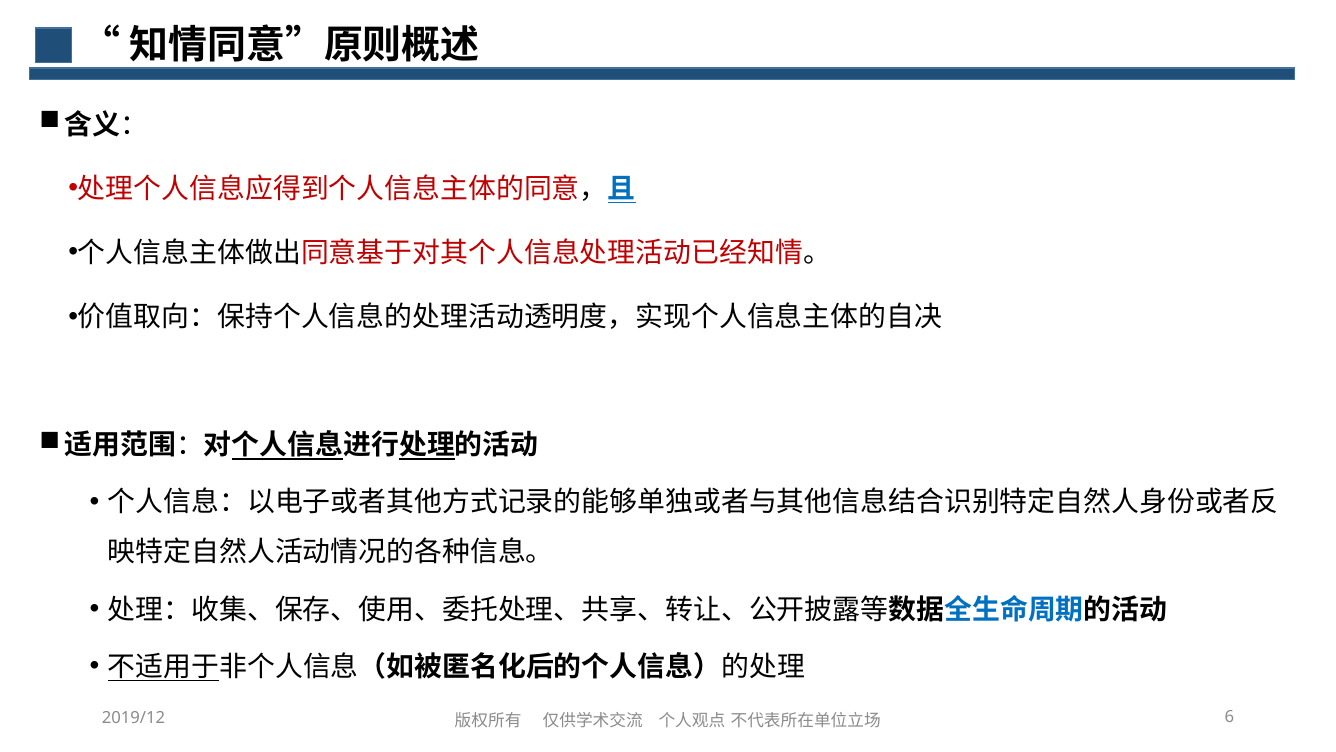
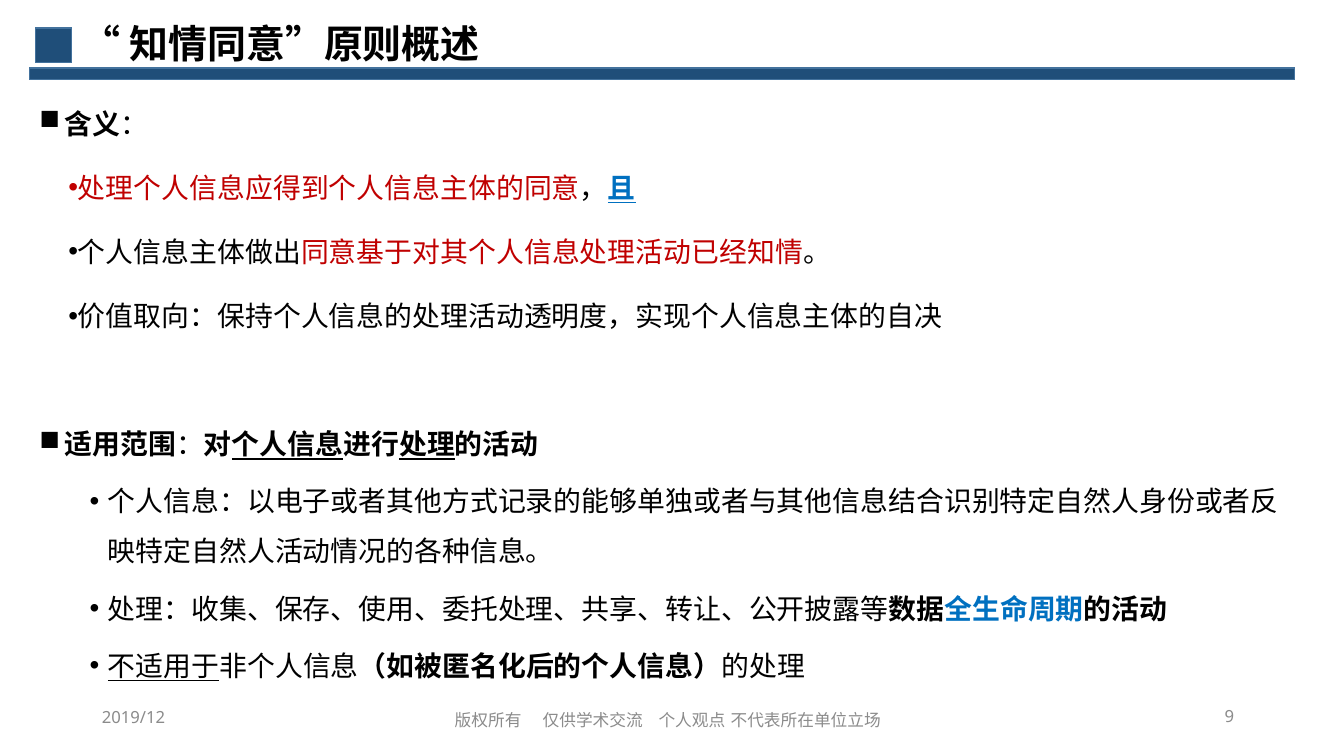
6: 6 -> 9
